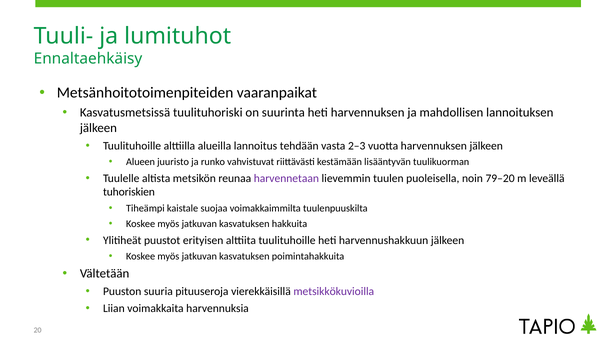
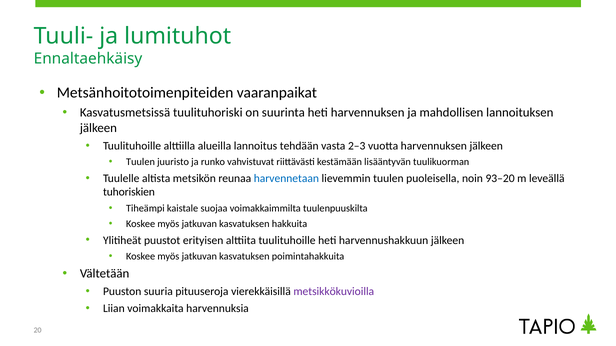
Alueen at (141, 162): Alueen -> Tuulen
harvennetaan colour: purple -> blue
79–20: 79–20 -> 93–20
